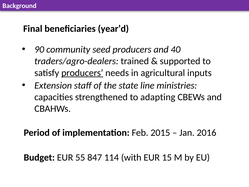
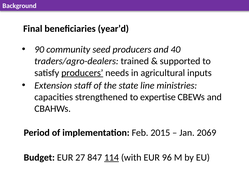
adapting: adapting -> expertise
2016: 2016 -> 2069
55: 55 -> 27
114 underline: none -> present
15: 15 -> 96
